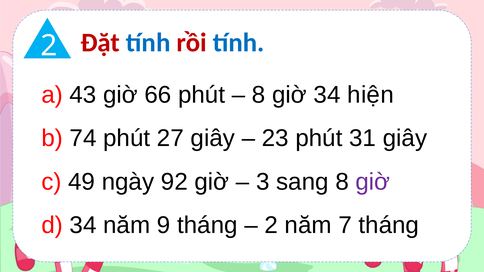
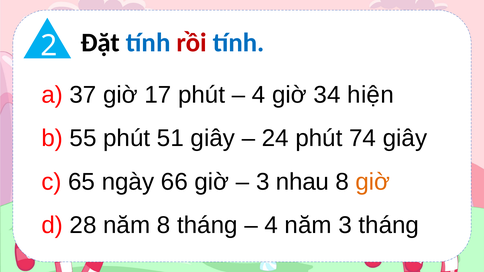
Đặt colour: red -> black
43: 43 -> 37
66: 66 -> 17
8 at (259, 95): 8 -> 4
74: 74 -> 55
27: 27 -> 51
23: 23 -> 24
31: 31 -> 74
49: 49 -> 65
92: 92 -> 66
sang: sang -> nhau
giờ at (373, 182) colour: purple -> orange
d 34: 34 -> 28
năm 9: 9 -> 8
2 at (271, 226): 2 -> 4
năm 7: 7 -> 3
